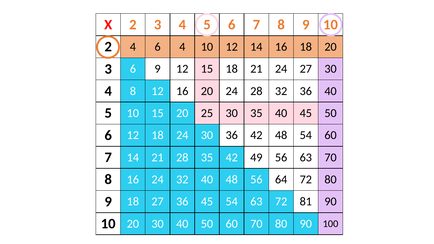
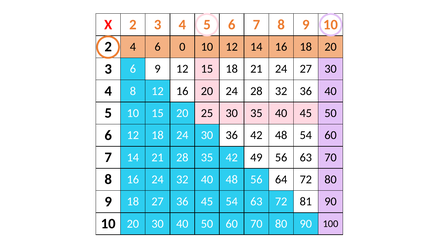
6 4: 4 -> 0
